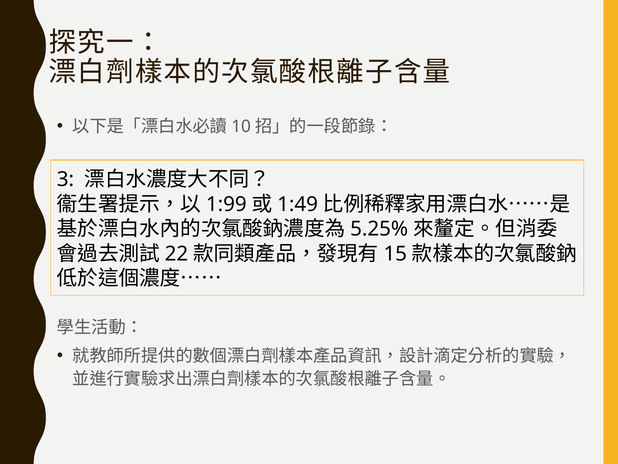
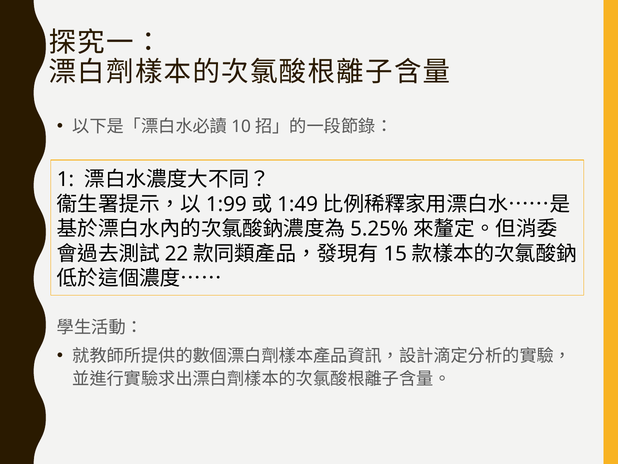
3: 3 -> 1
